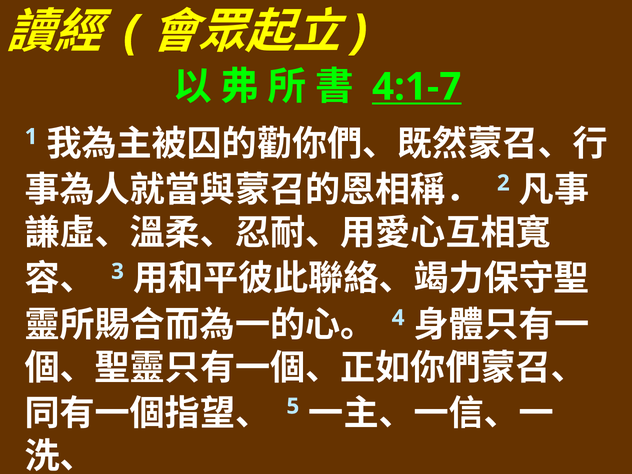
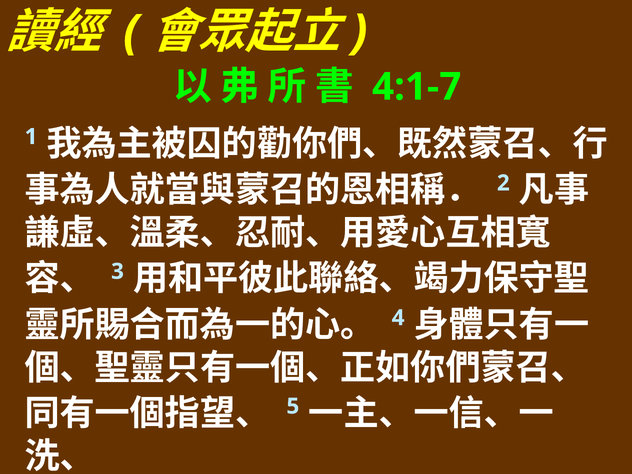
4:1-7 underline: present -> none
